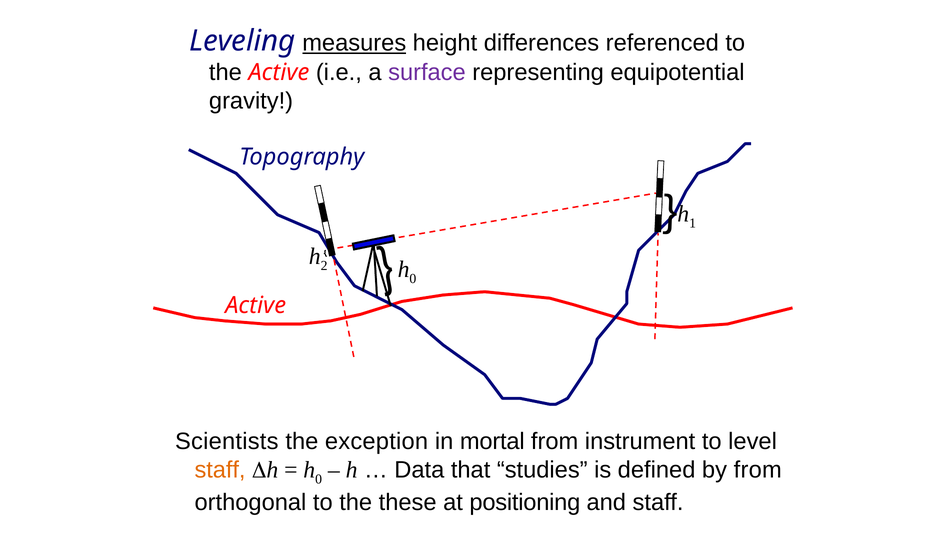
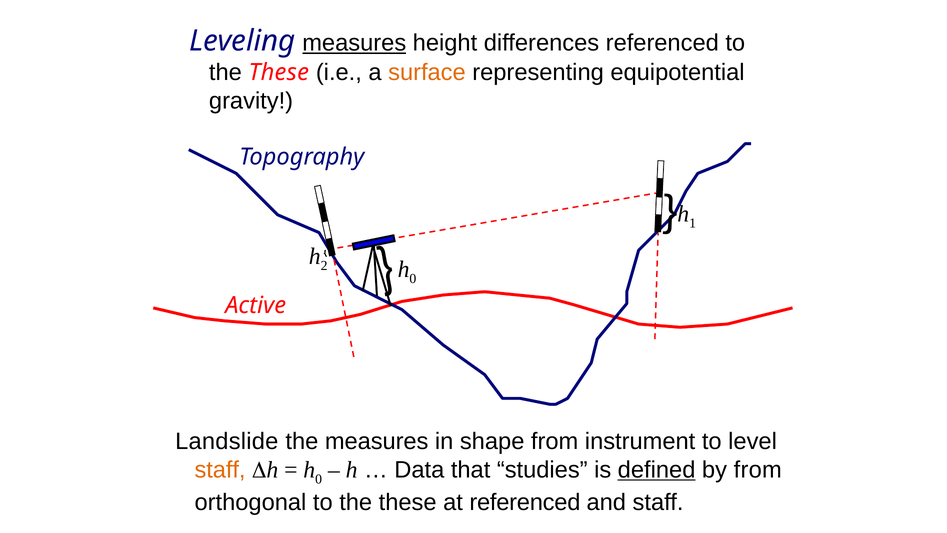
Active at (279, 72): Active -> These
surface colour: purple -> orange
Scientists: Scientists -> Landslide
the exception: exception -> measures
mortal: mortal -> shape
defined underline: none -> present
at positioning: positioning -> referenced
